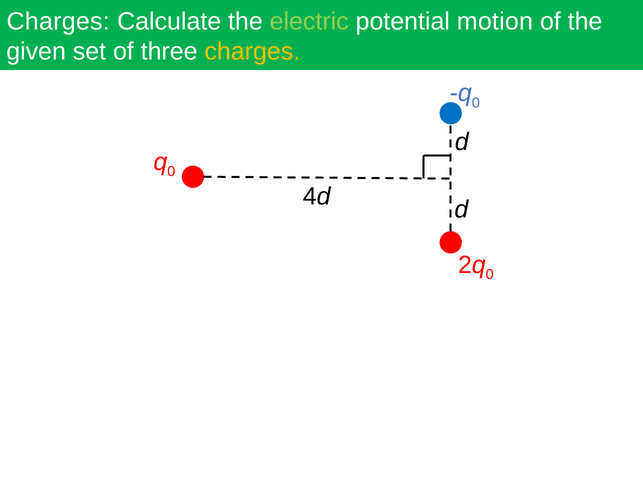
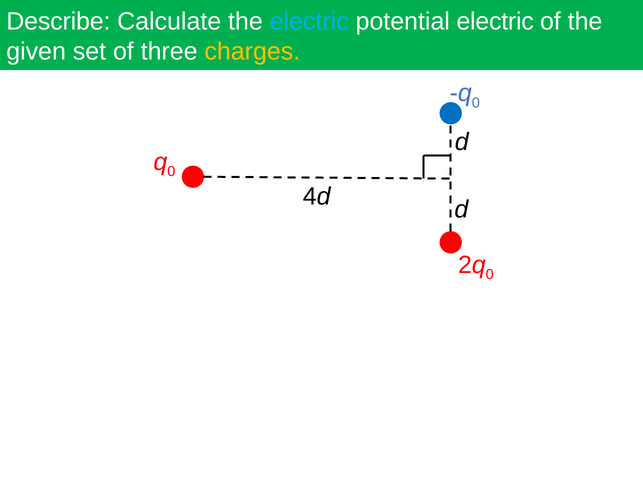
Charges at (58, 22): Charges -> Describe
electric at (309, 22) colour: light green -> light blue
potential motion: motion -> electric
